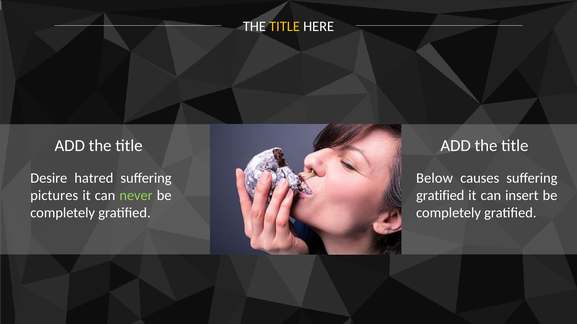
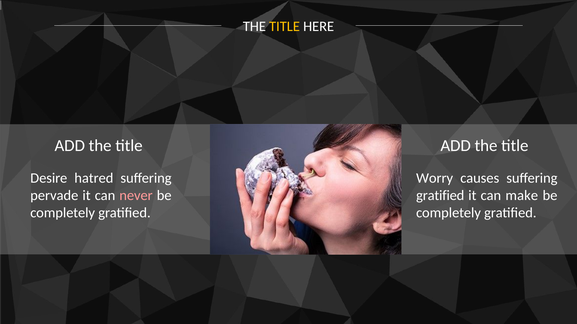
Below: Below -> Worry
pictures: pictures -> pervade
never colour: light green -> pink
insert: insert -> make
